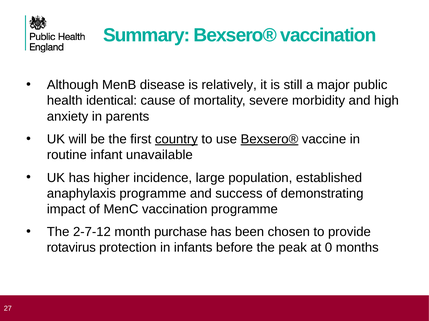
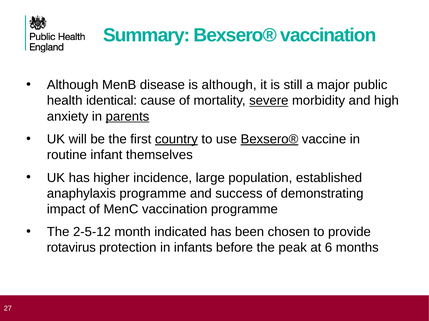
is relatively: relatively -> although
severe underline: none -> present
parents underline: none -> present
unavailable: unavailable -> themselves
2-7-12: 2-7-12 -> 2-5-12
purchase: purchase -> indicated
0: 0 -> 6
